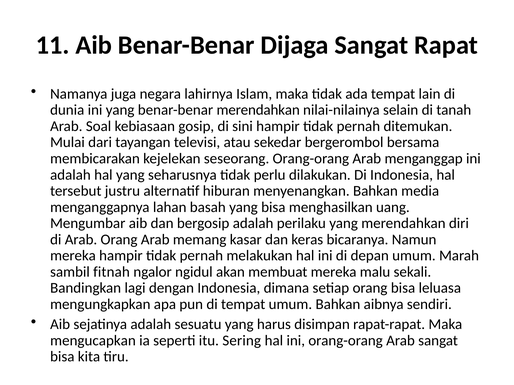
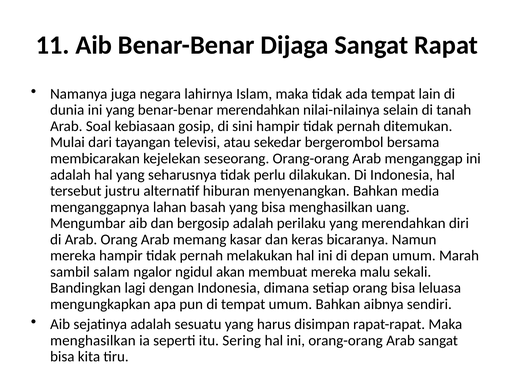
fitnah: fitnah -> salam
mengucapkan at (93, 341): mengucapkan -> menghasilkan
